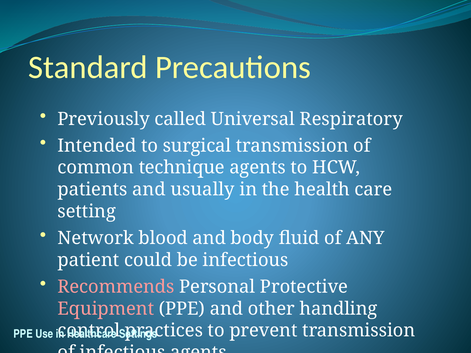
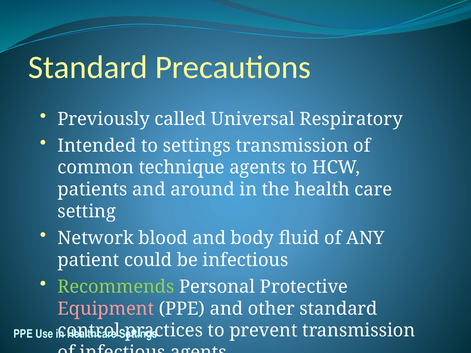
to surgical: surgical -> settings
usually: usually -> around
Recommends colour: pink -> light green
other handling: handling -> standard
